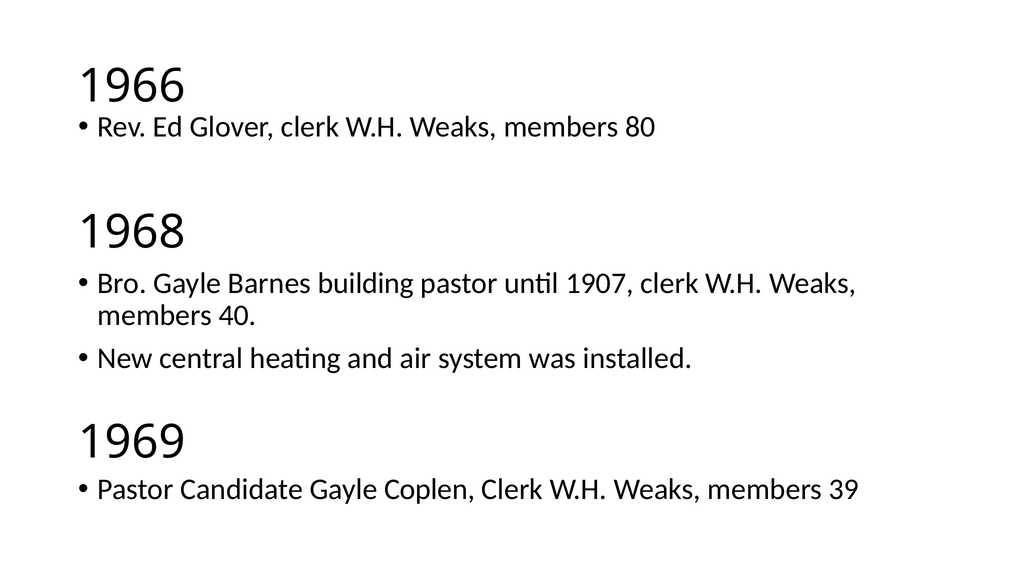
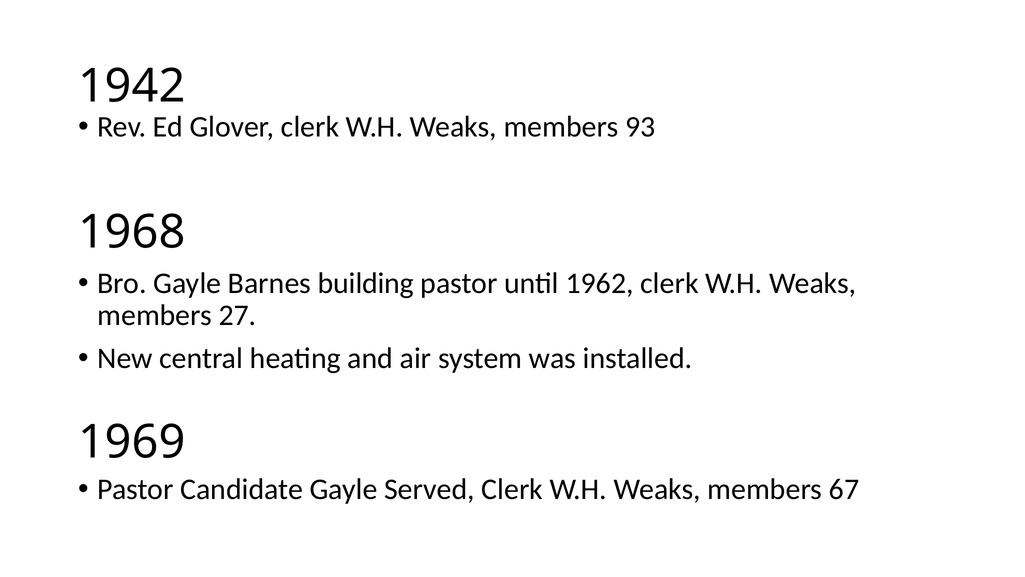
1966: 1966 -> 1942
80: 80 -> 93
1907: 1907 -> 1962
40: 40 -> 27
Coplen: Coplen -> Served
39: 39 -> 67
